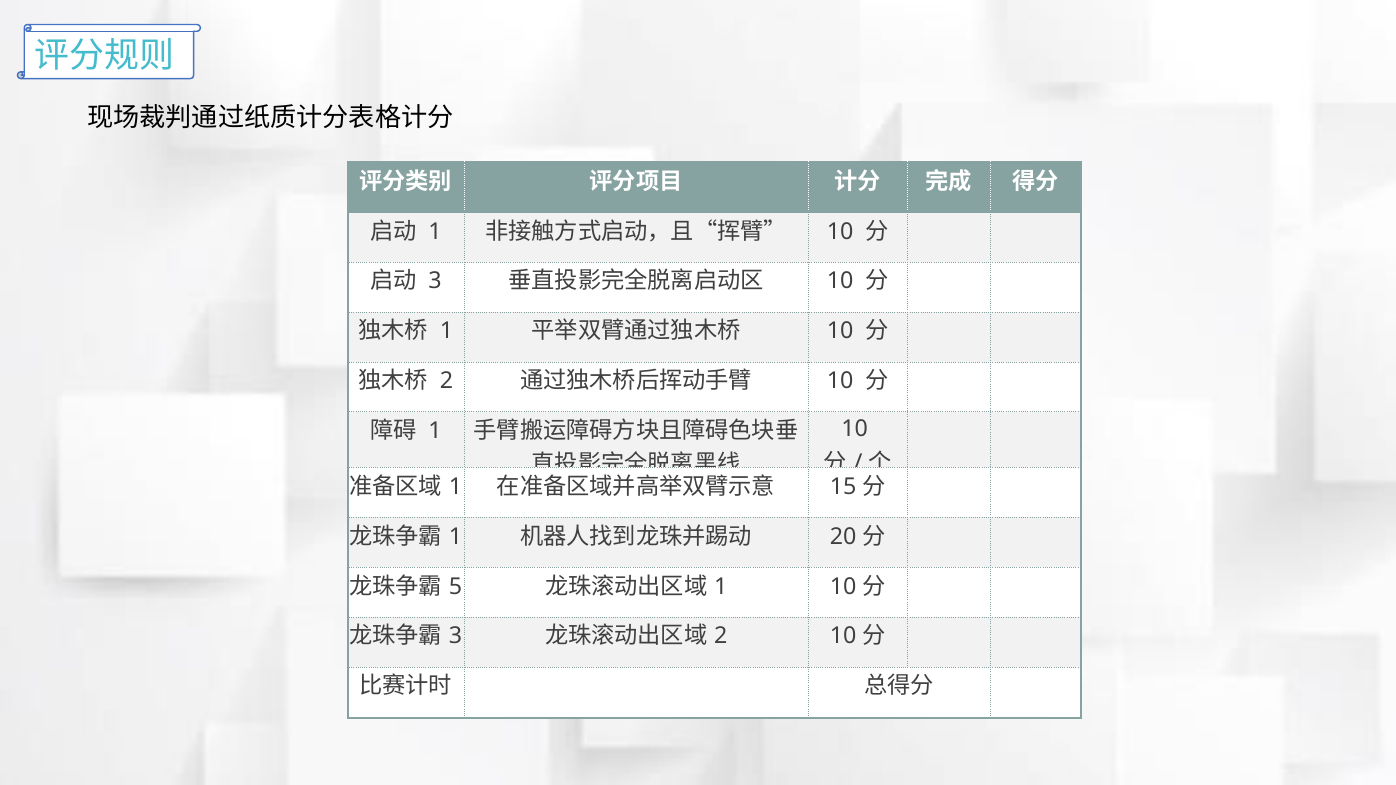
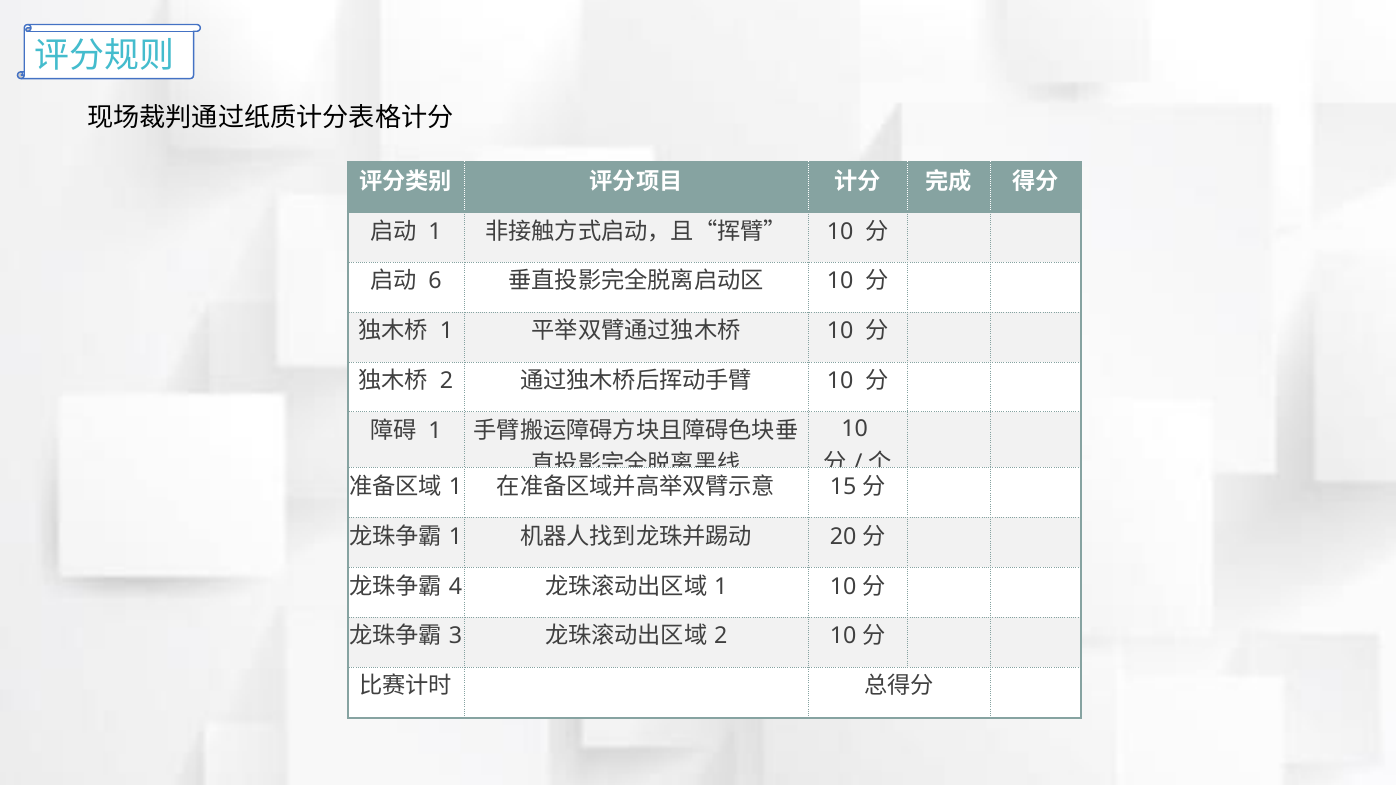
3 at (435, 281): 3 -> 6
5: 5 -> 4
